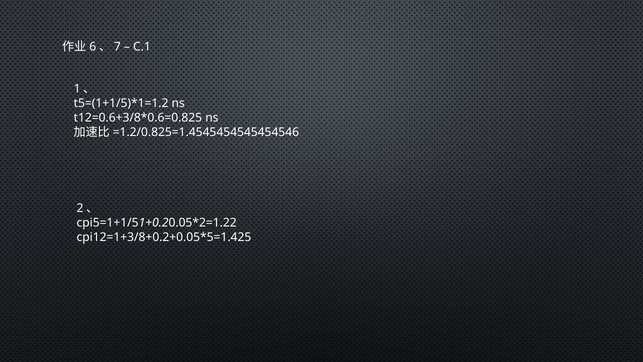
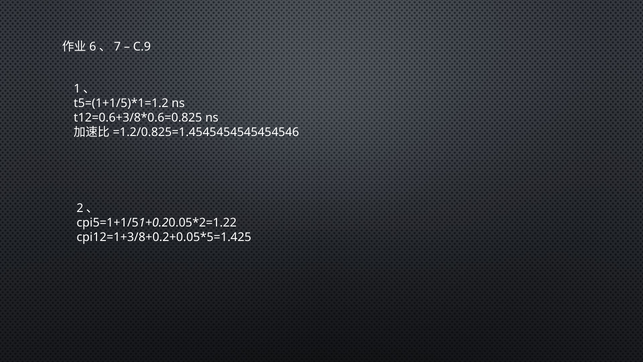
C.1: C.1 -> C.9
